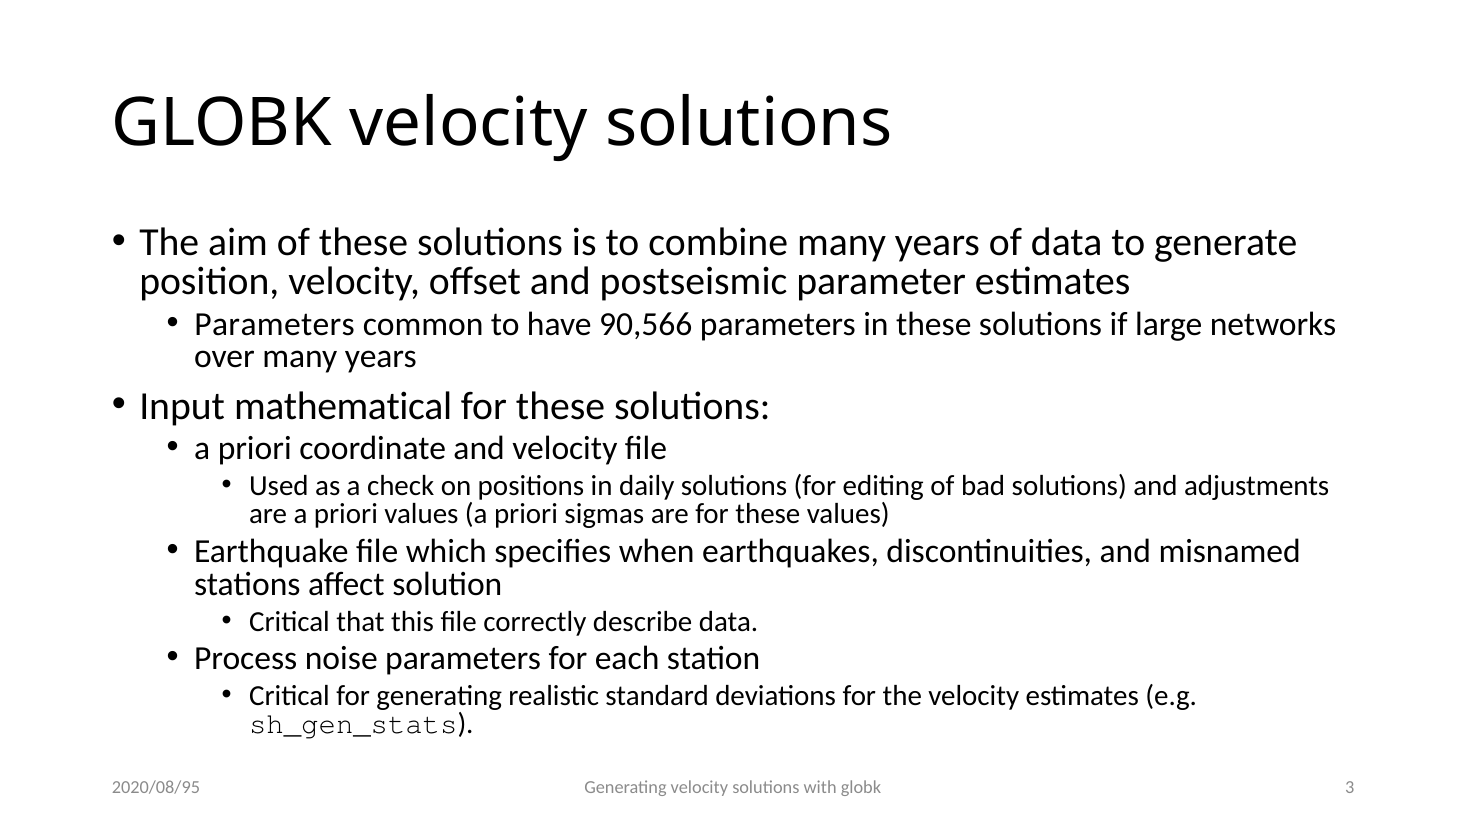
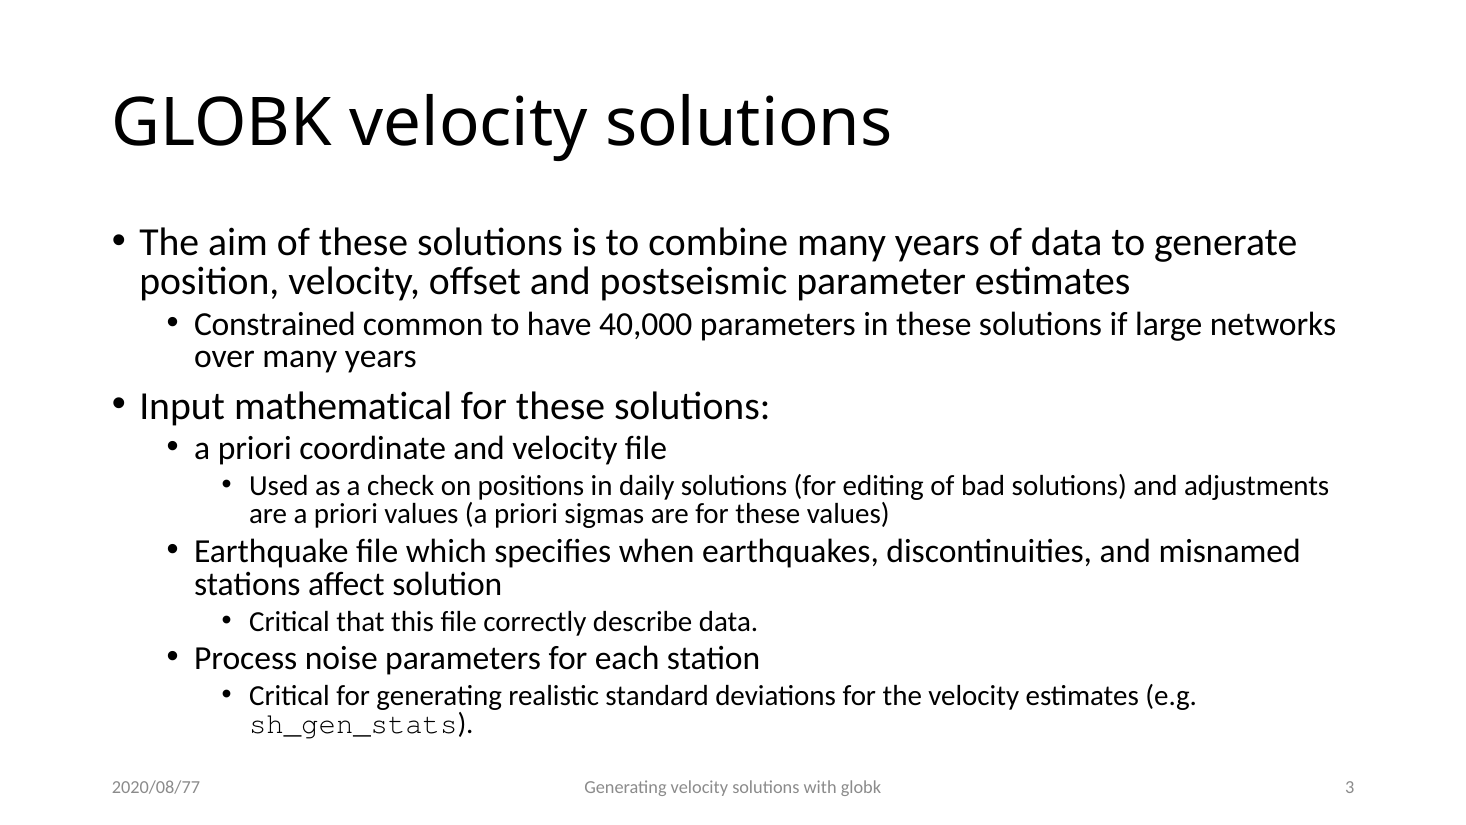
Parameters at (275, 324): Parameters -> Constrained
90,566: 90,566 -> 40,000
2020/08/95: 2020/08/95 -> 2020/08/77
